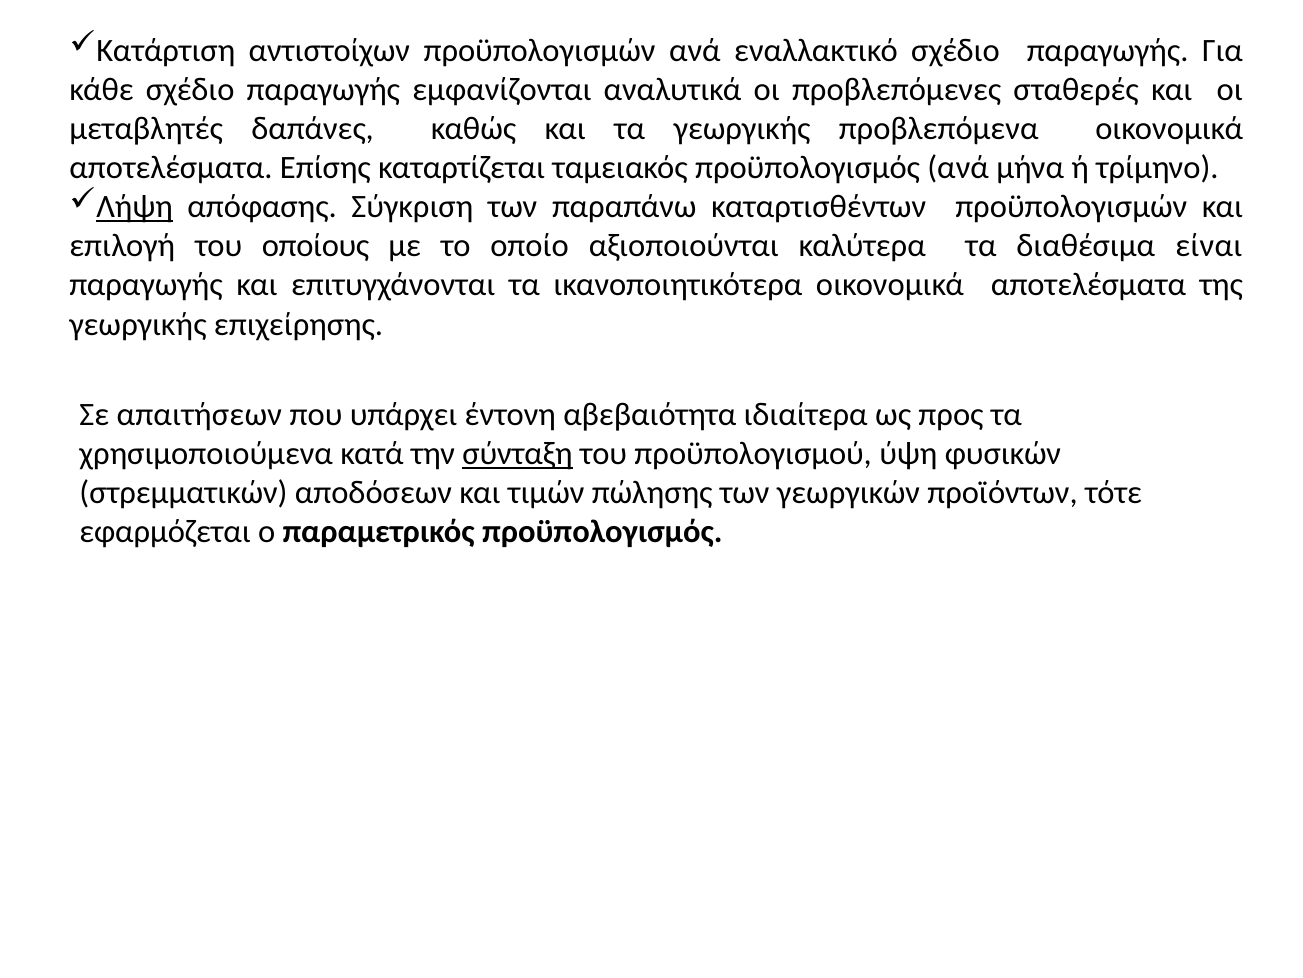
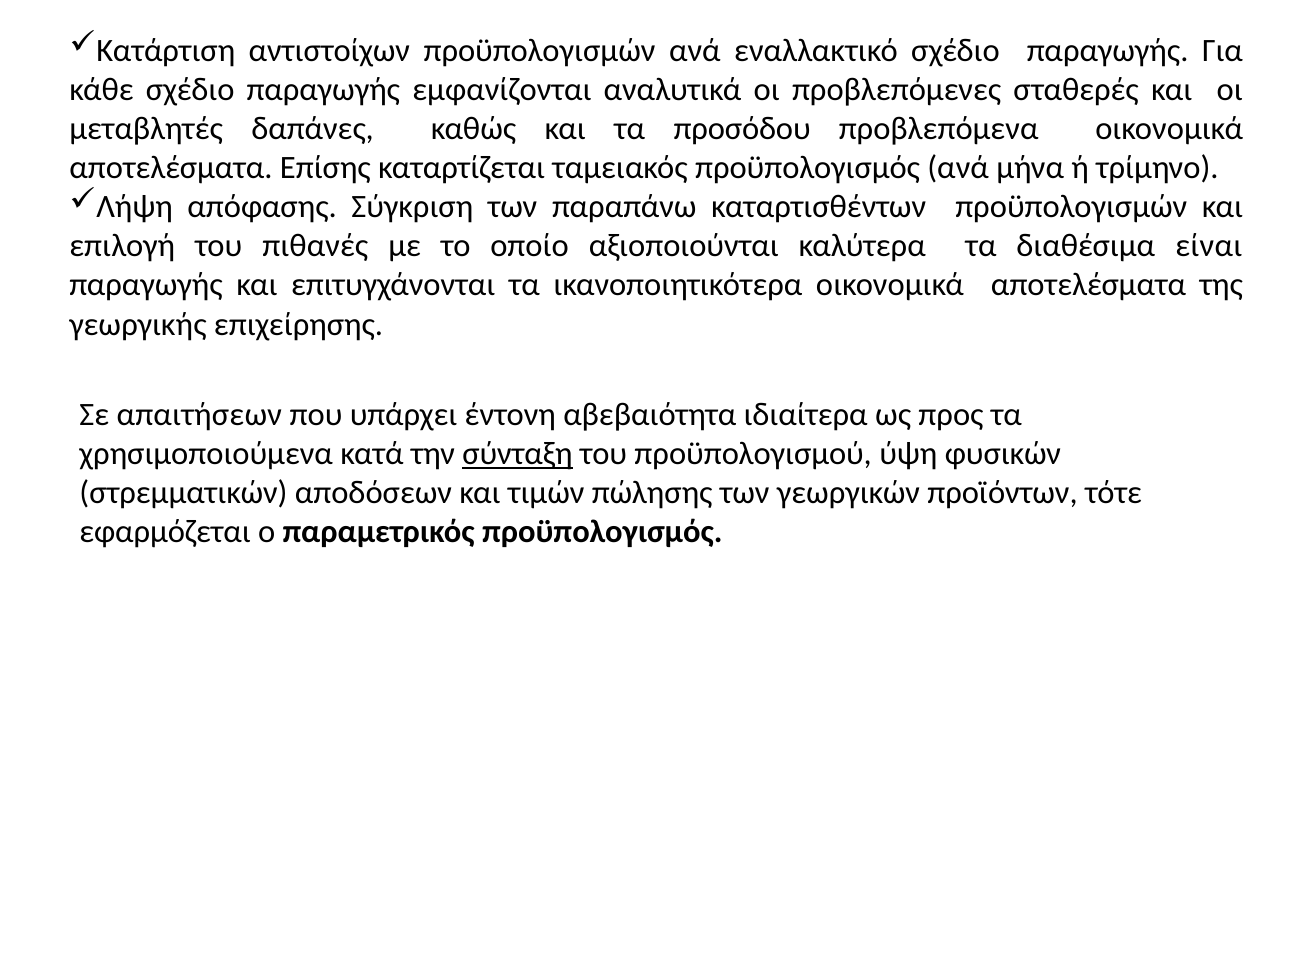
τα γεωργικής: γεωργικής -> προσόδου
Λήψη underline: present -> none
οποίους: οποίους -> πιθανές
